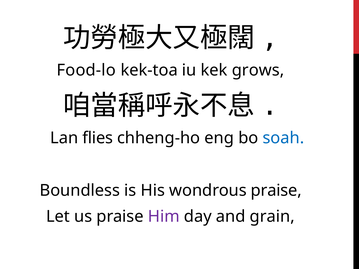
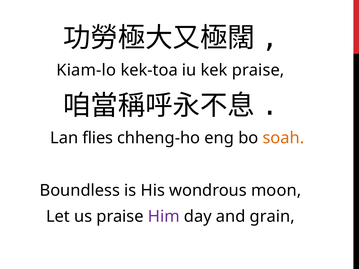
Food-lo: Food-lo -> Kiam-lo
kek grows: grows -> praise
soah colour: blue -> orange
wondrous praise: praise -> moon
